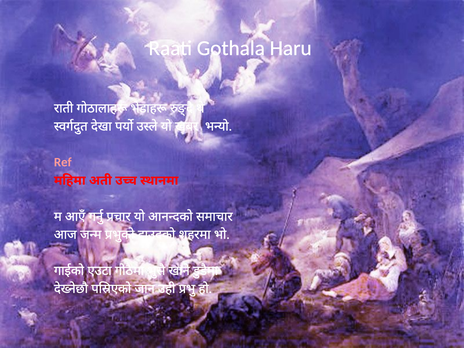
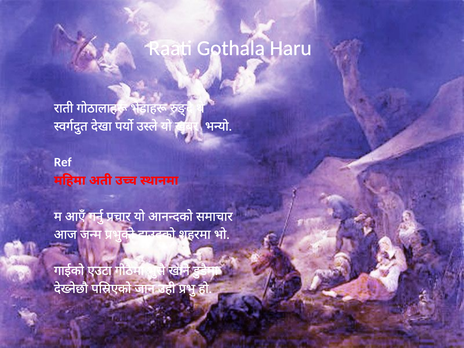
Ref colour: pink -> white
